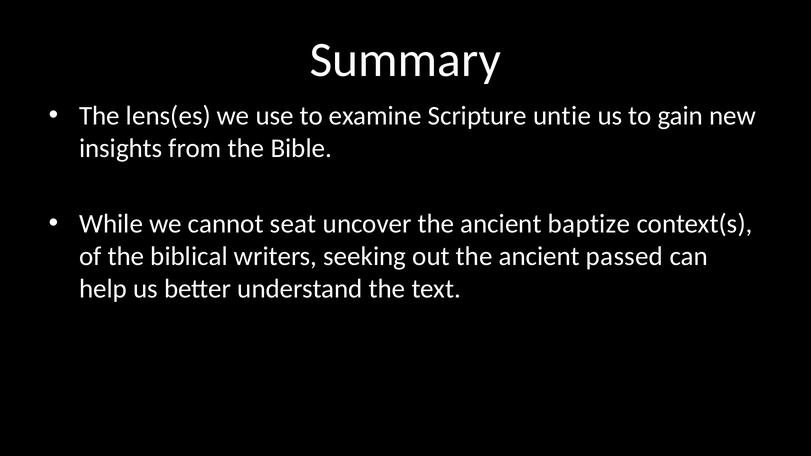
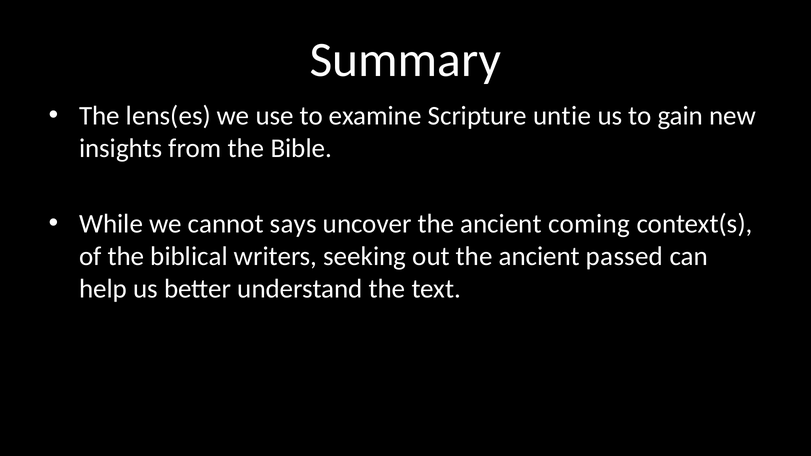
seat: seat -> says
baptize: baptize -> coming
